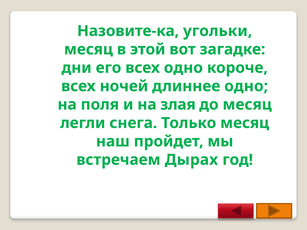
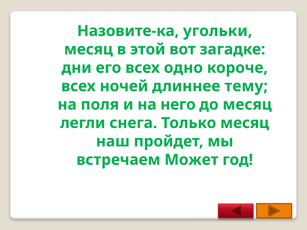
длиннее одно: одно -> тему
злая: злая -> него
Дырах: Дырах -> Может
